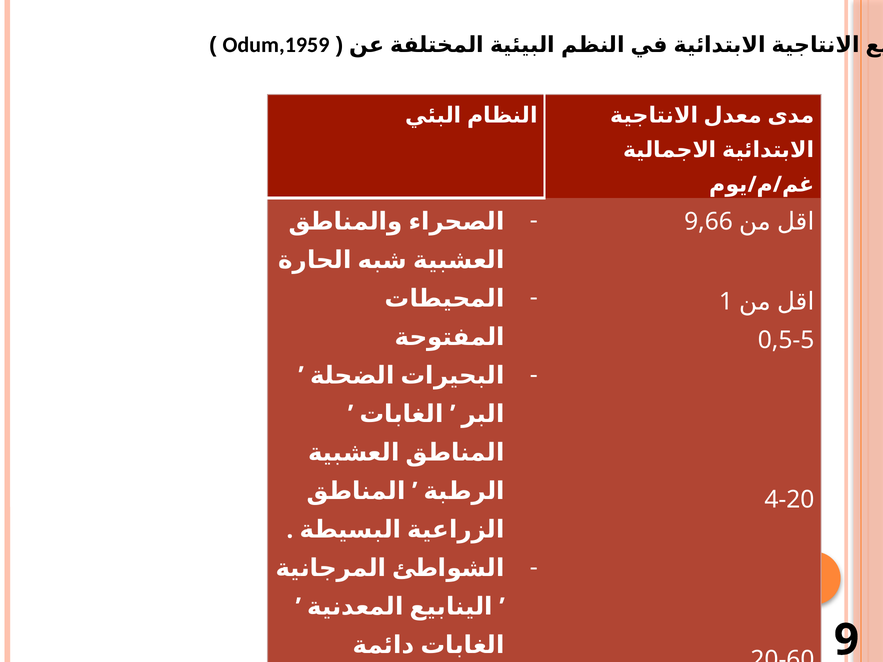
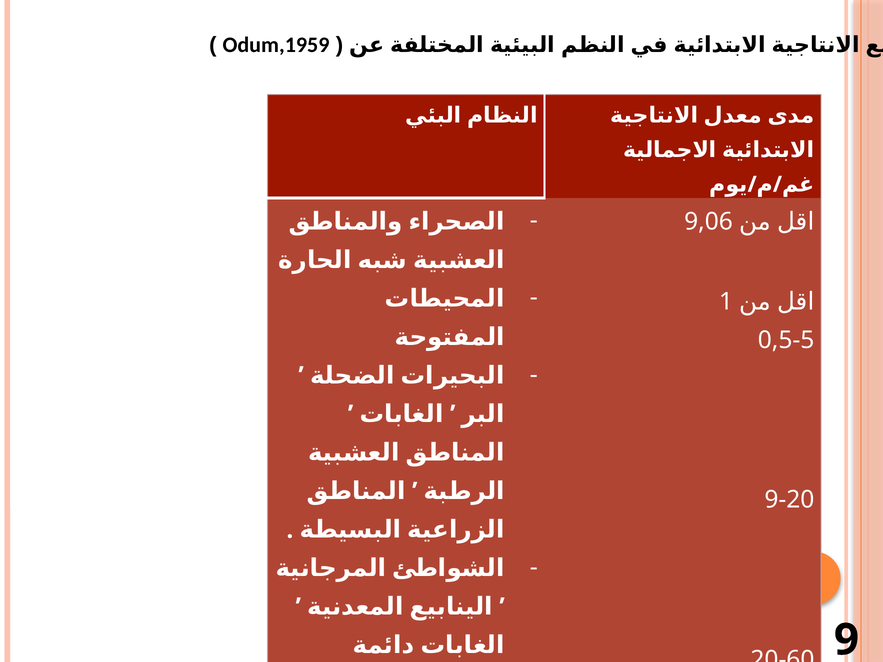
9,66: 9,66 -> 9,06
4-20: 4-20 -> 9-20
